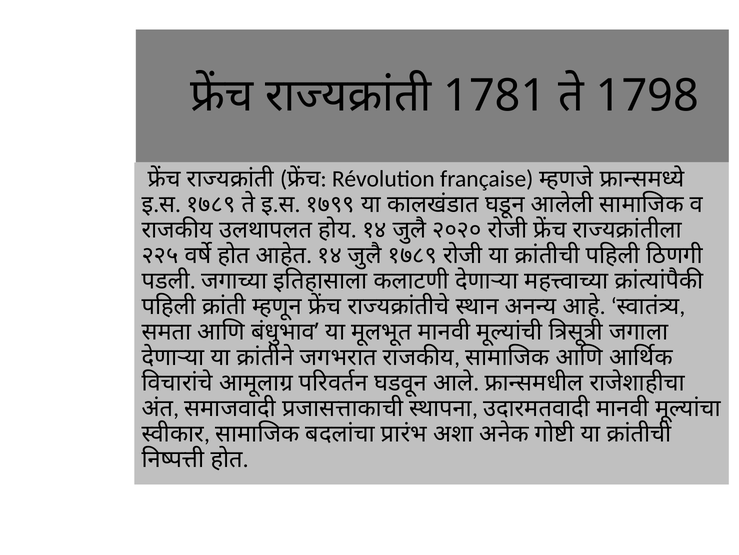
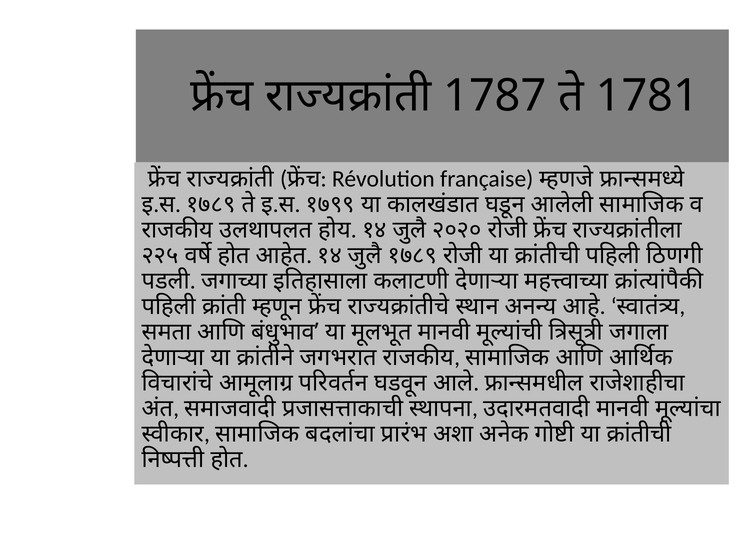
1781: 1781 -> 1787
1798: 1798 -> 1781
